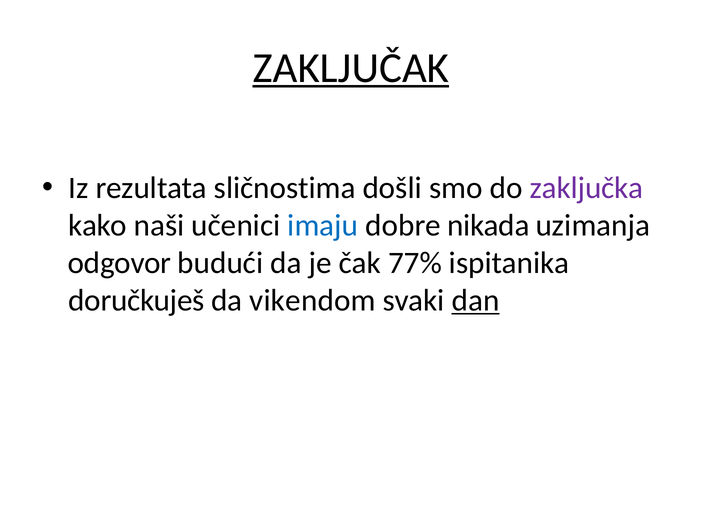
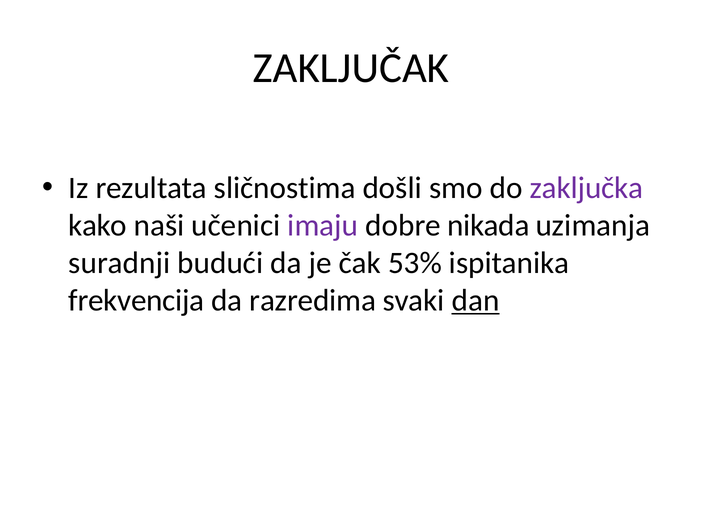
ZAKLJUČAK underline: present -> none
imaju colour: blue -> purple
odgovor: odgovor -> suradnji
77%: 77% -> 53%
doručkuješ: doručkuješ -> frekvencija
vikendom: vikendom -> razredima
